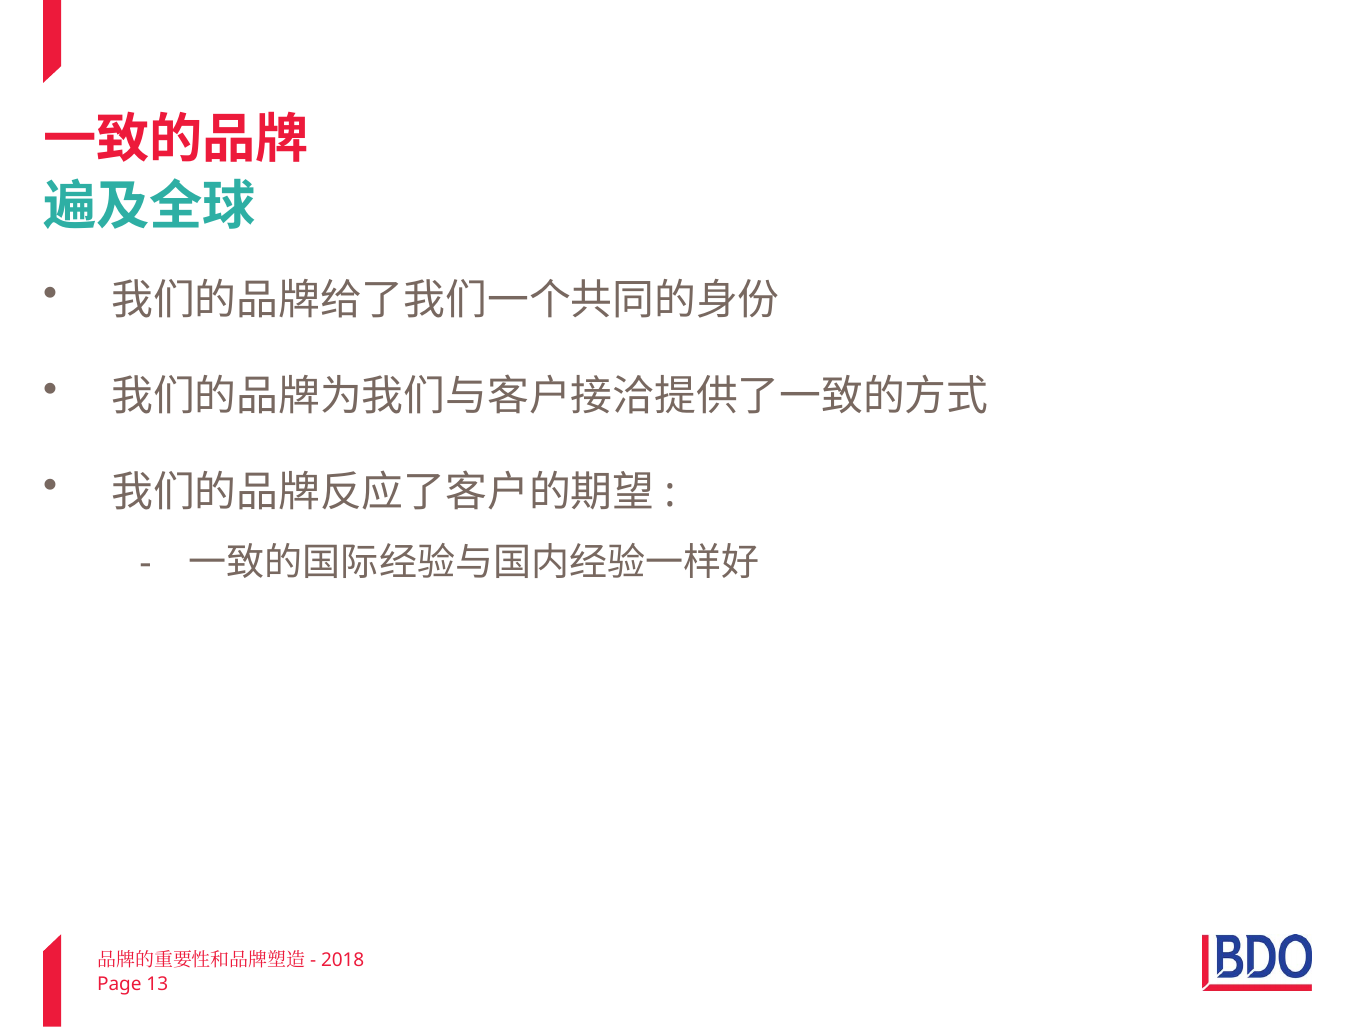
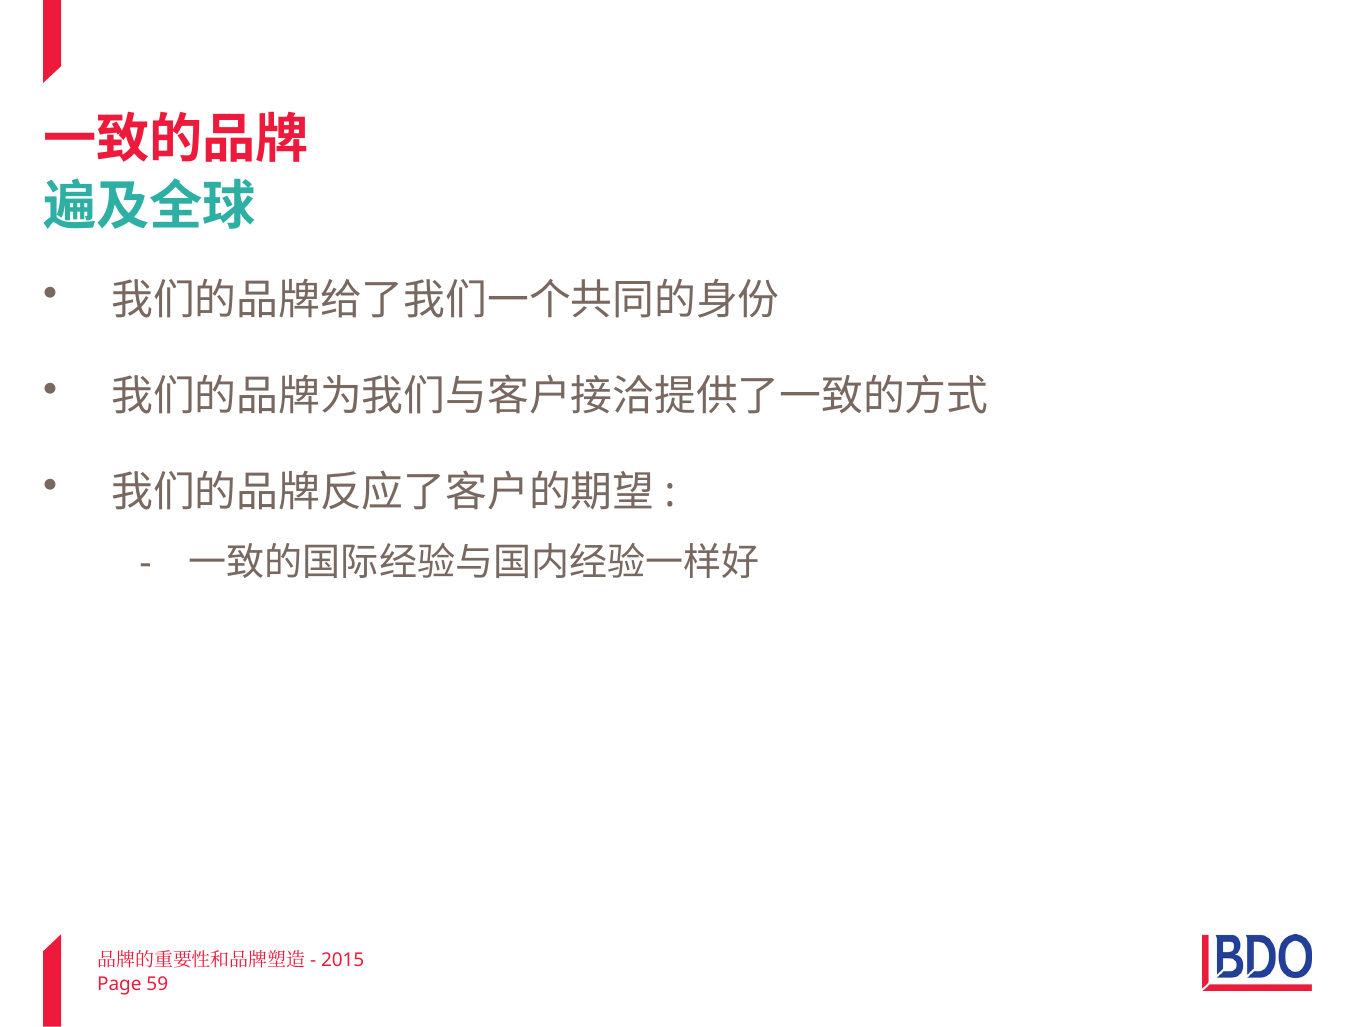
2018: 2018 -> 2015
13: 13 -> 59
